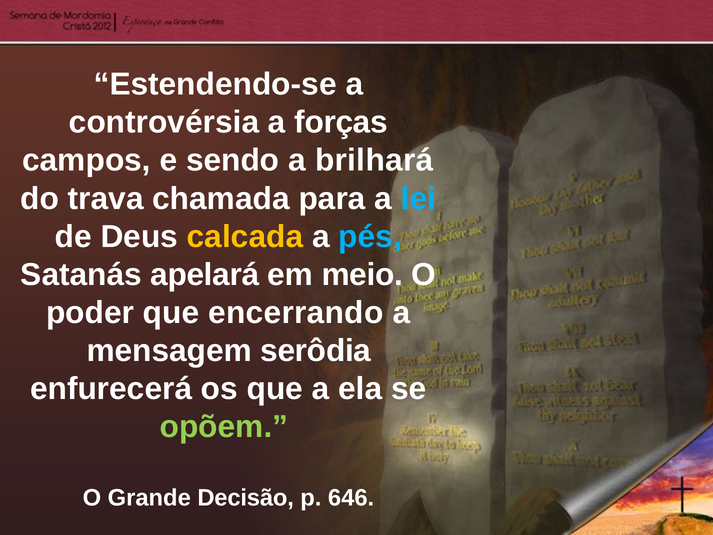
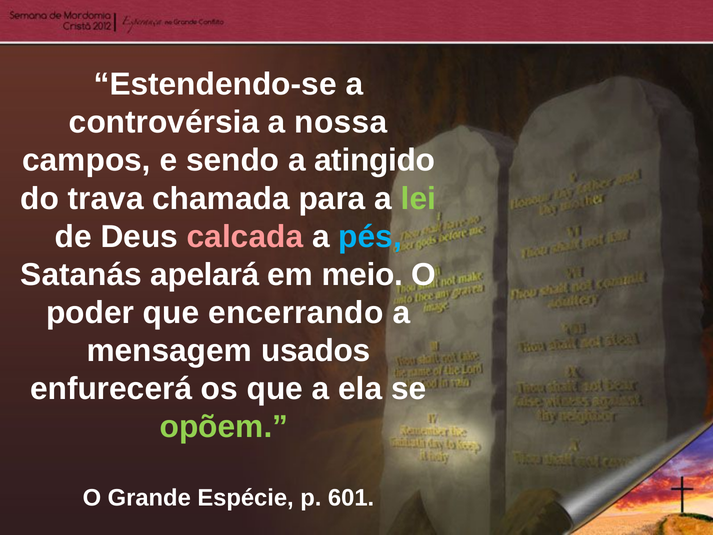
forças: forças -> nossa
brilhará: brilhará -> atingido
lei colour: light blue -> light green
calcada colour: yellow -> pink
serôdia: serôdia -> usados
Decisão: Decisão -> Espécie
646: 646 -> 601
